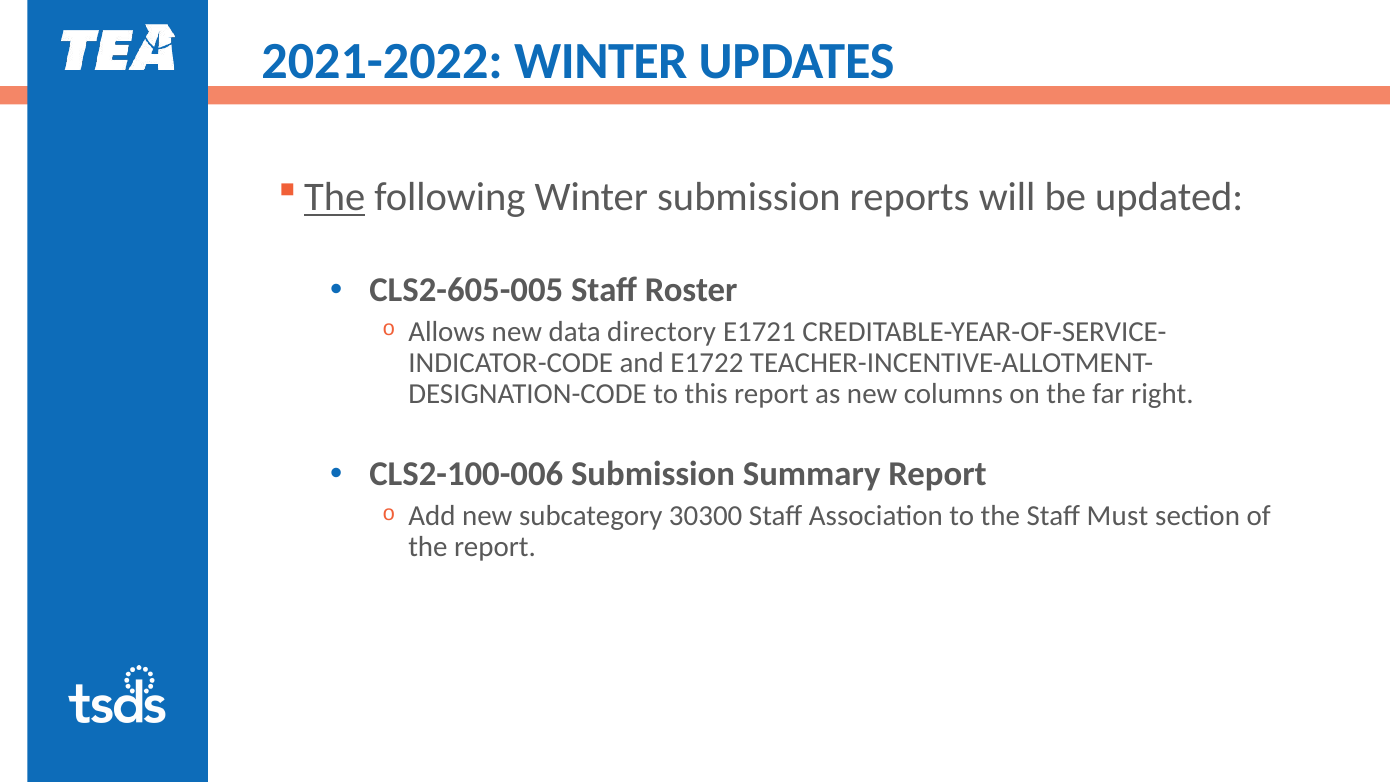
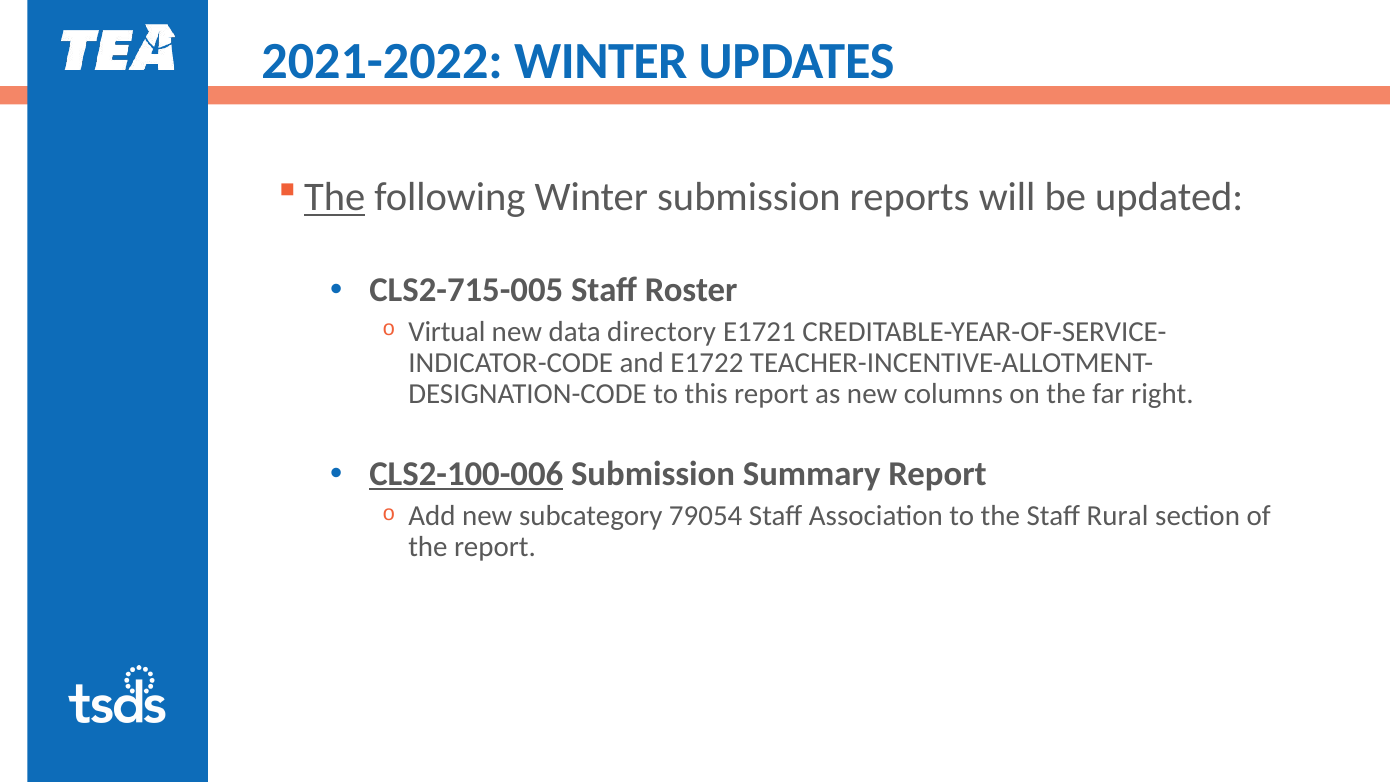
CLS2-605-005: CLS2-605-005 -> CLS2-715-005
Allows: Allows -> Virtual
CLS2-100-006 underline: none -> present
30300: 30300 -> 79054
Must: Must -> Rural
